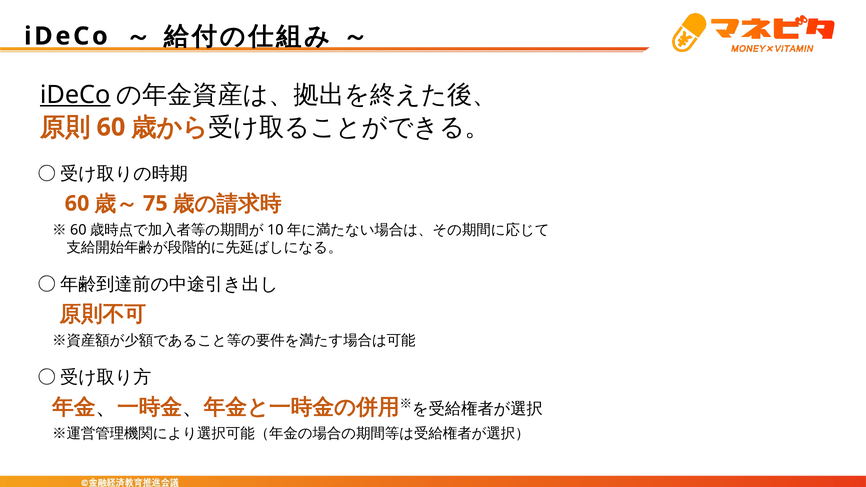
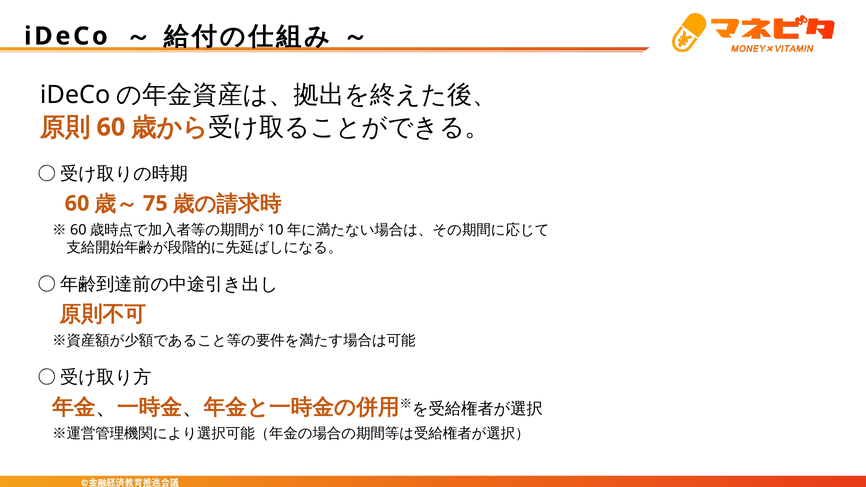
iDeCo at (75, 95) underline: present -> none
